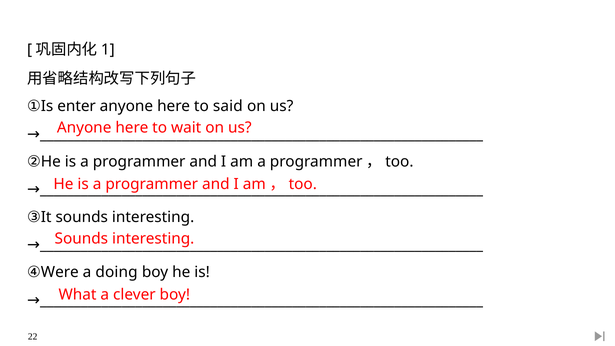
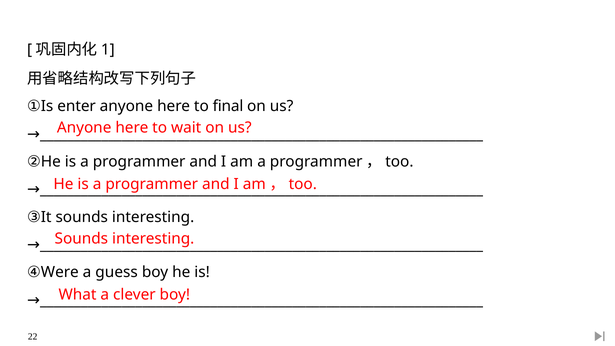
said: said -> final
doing: doing -> guess
